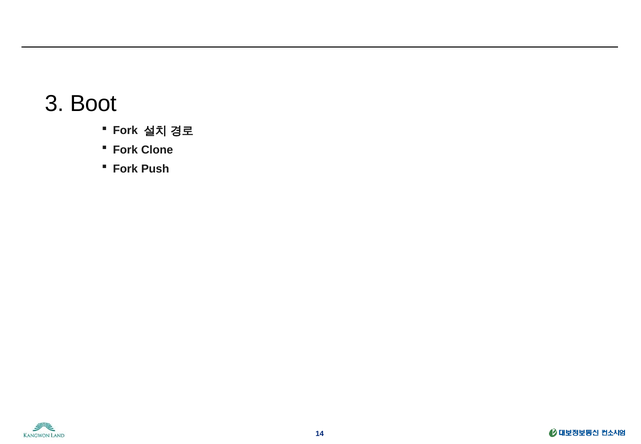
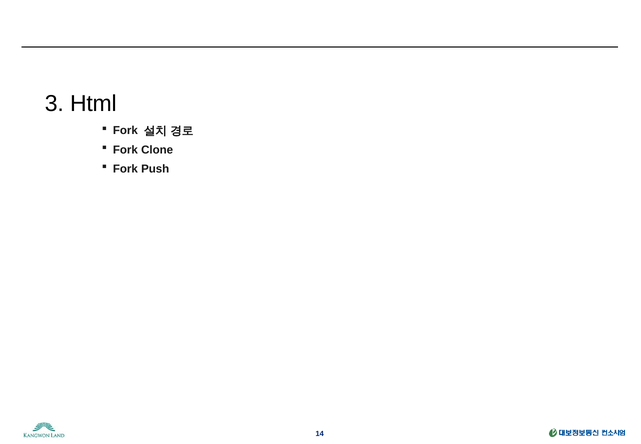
Boot: Boot -> Html
